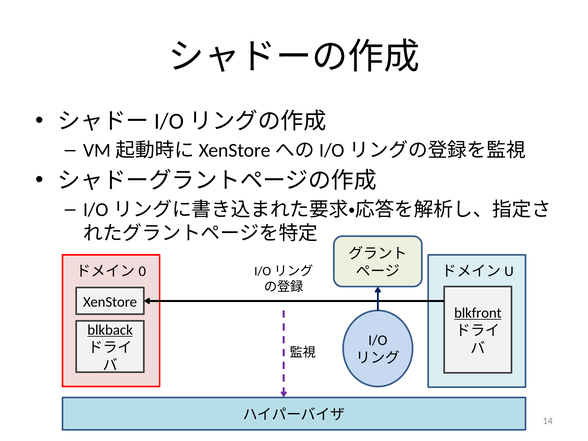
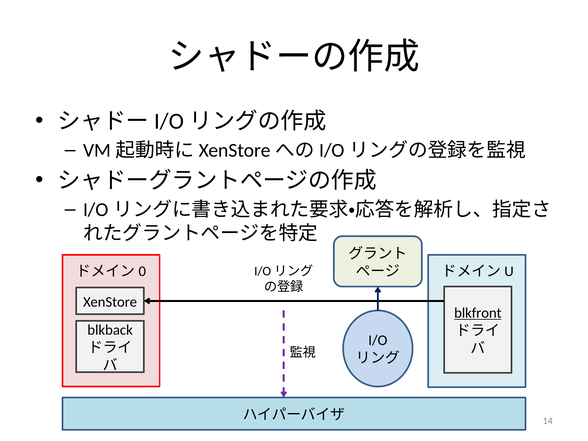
blkback underline: present -> none
